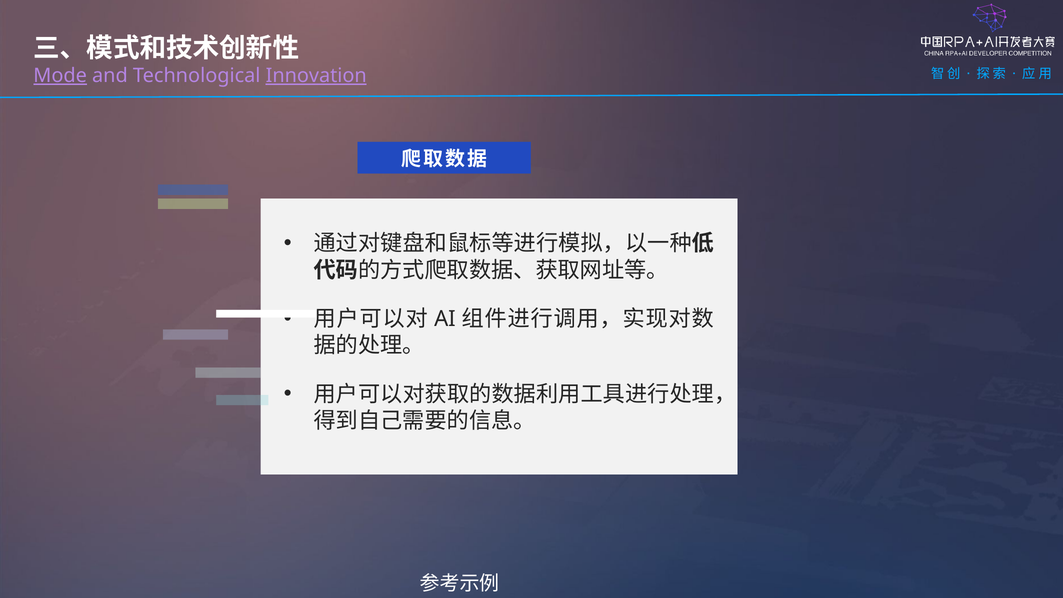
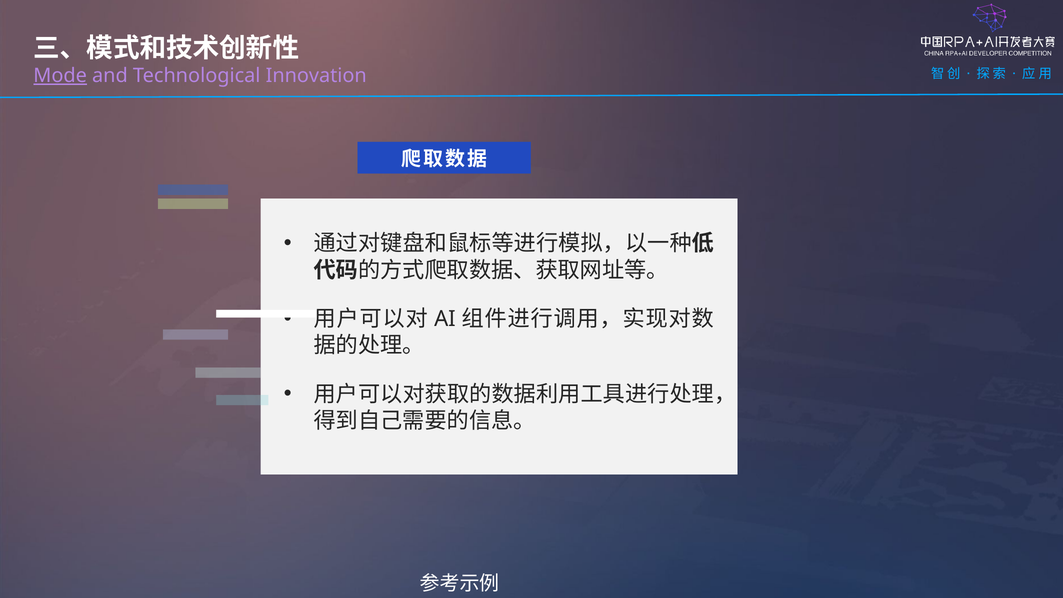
Innovation underline: present -> none
